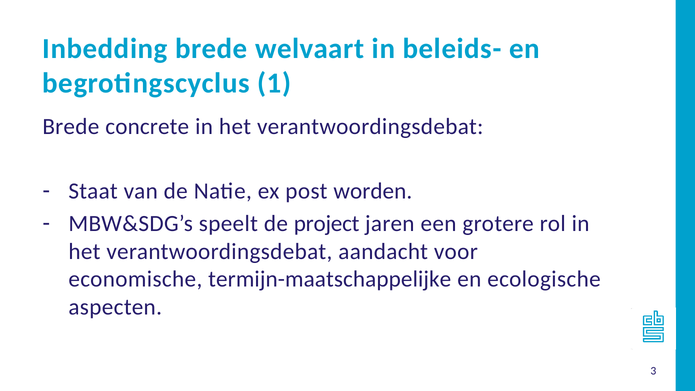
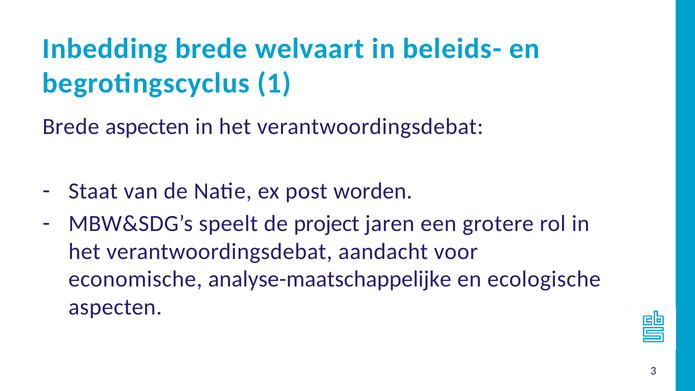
Brede concrete: concrete -> aspecten
termijn-maatschappelijke: termijn-maatschappelijke -> analyse-maatschappelijke
